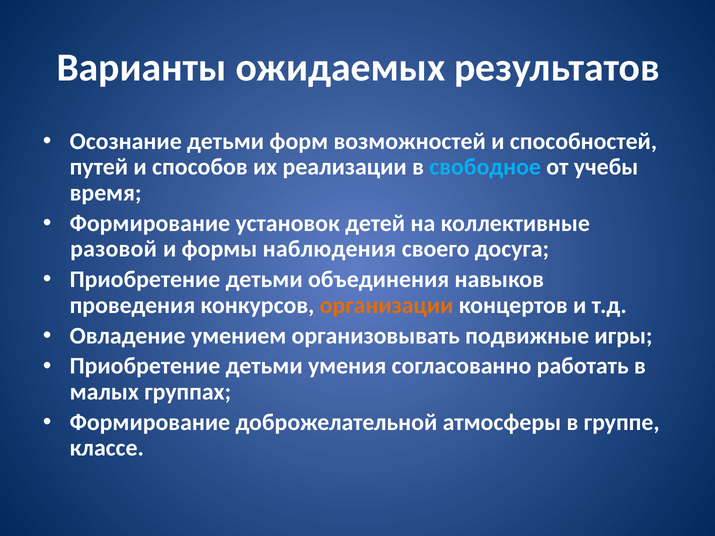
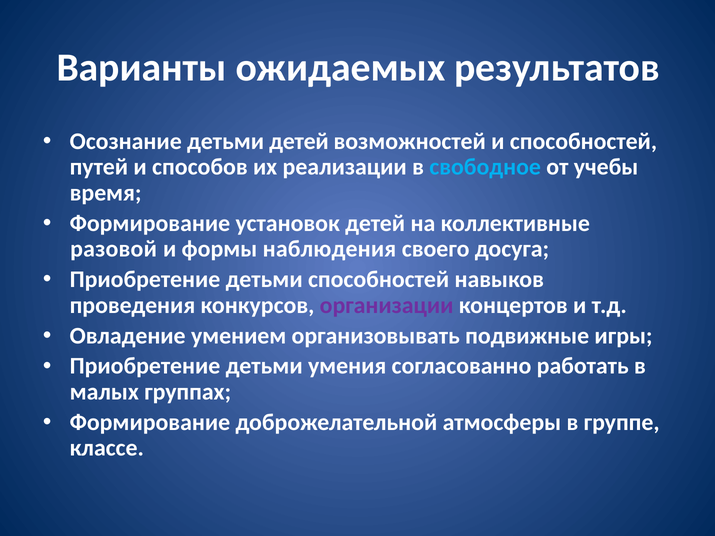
детьми форм: форм -> детей
детьми объединения: объединения -> способностей
организации colour: orange -> purple
